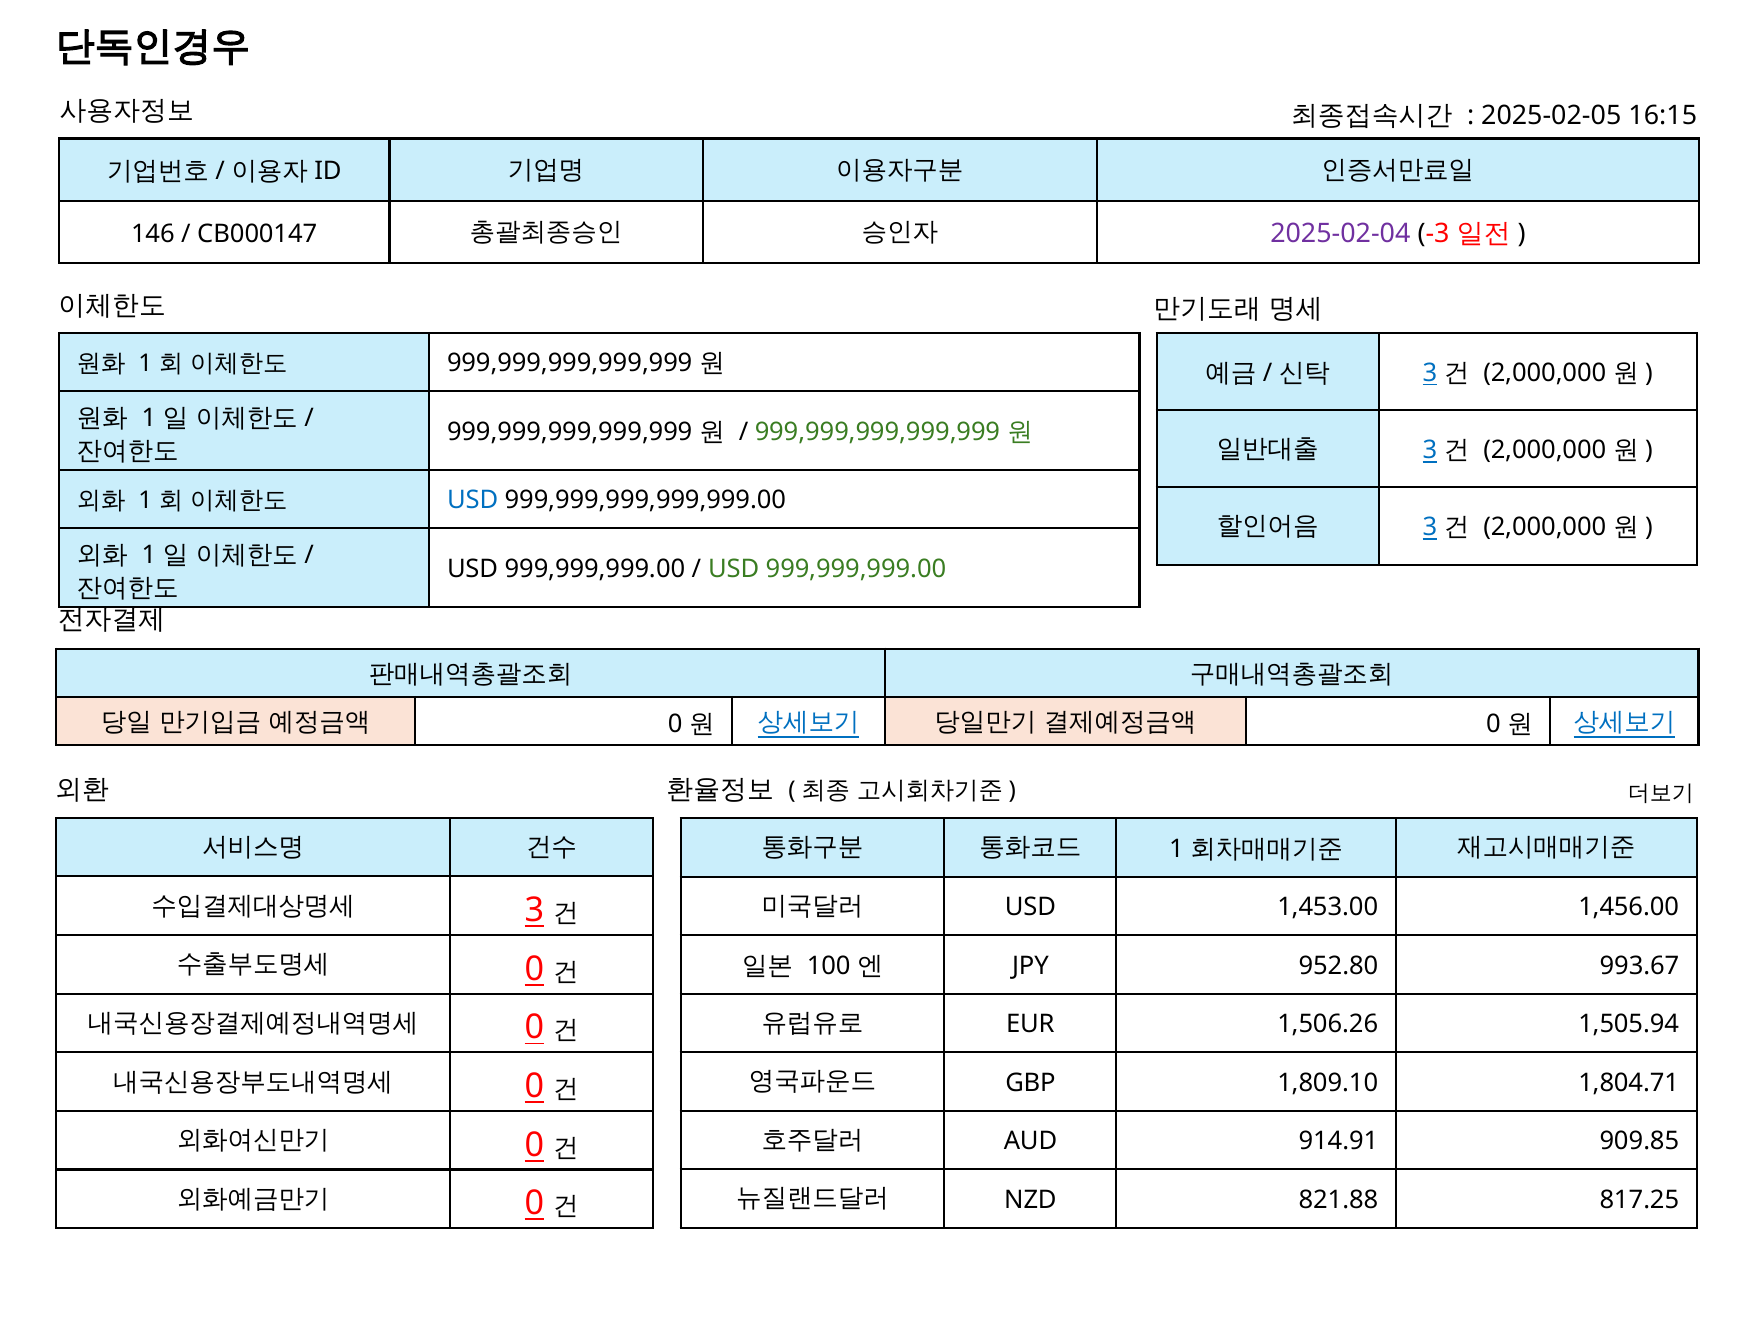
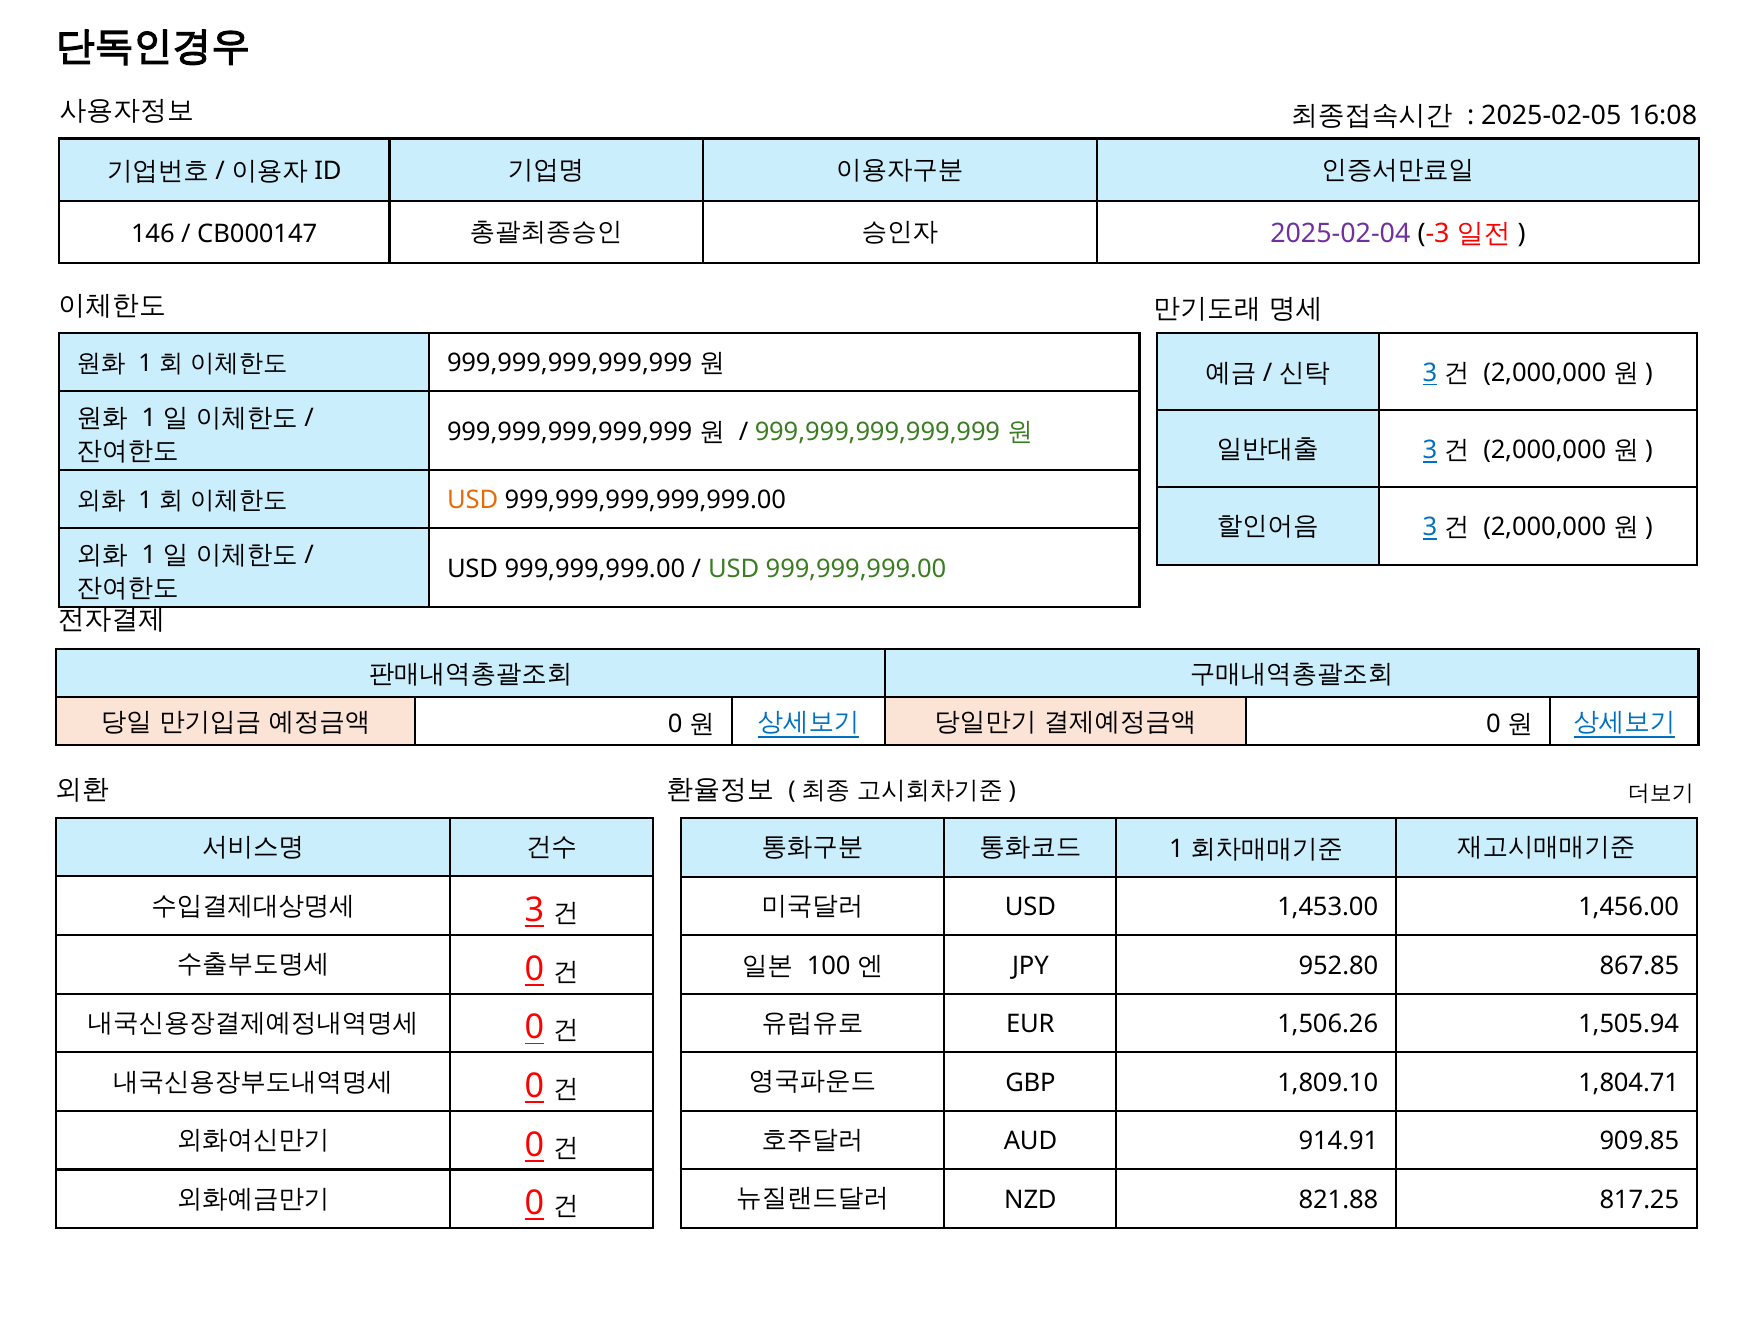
16:15: 16:15 -> 16:08
USD at (473, 500) colour: blue -> orange
993.67: 993.67 -> 867.85
